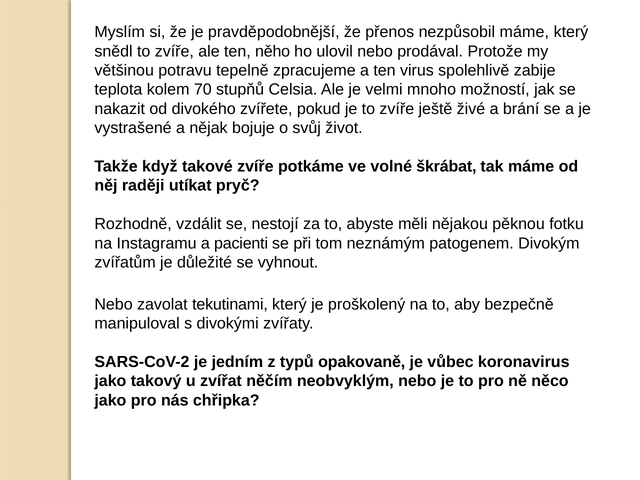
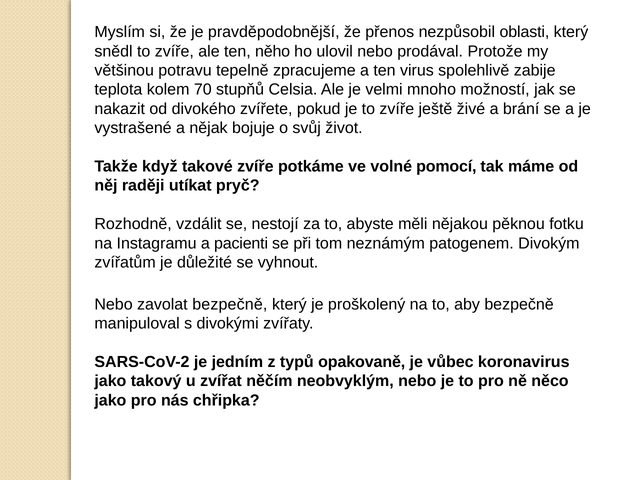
nezpůsobil máme: máme -> oblasti
škrábat: škrábat -> pomocí
zavolat tekutinami: tekutinami -> bezpečně
